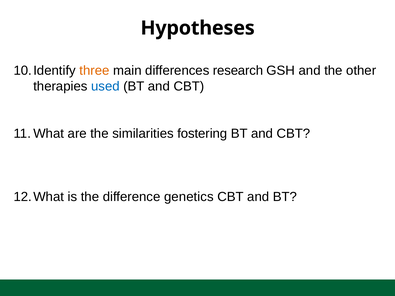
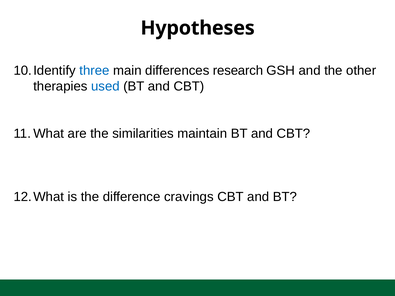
three colour: orange -> blue
fostering: fostering -> maintain
genetics: genetics -> cravings
